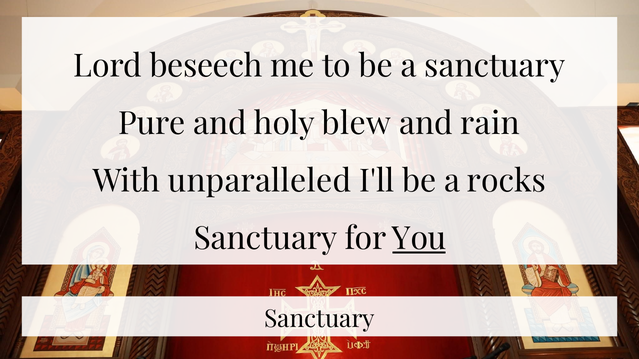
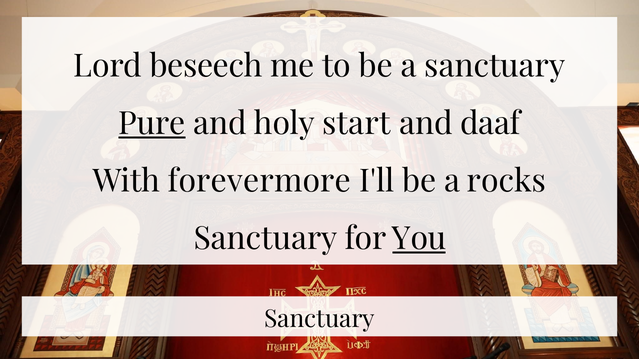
Pure underline: none -> present
blew: blew -> start
rain: rain -> daaf
unparalleled: unparalleled -> forevermore
